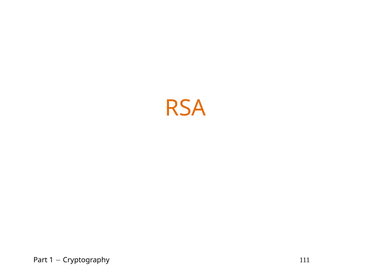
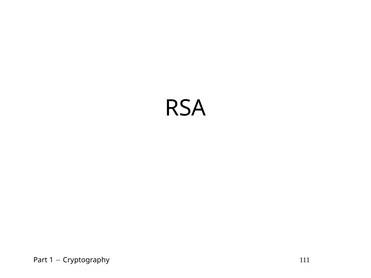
RSA colour: orange -> black
